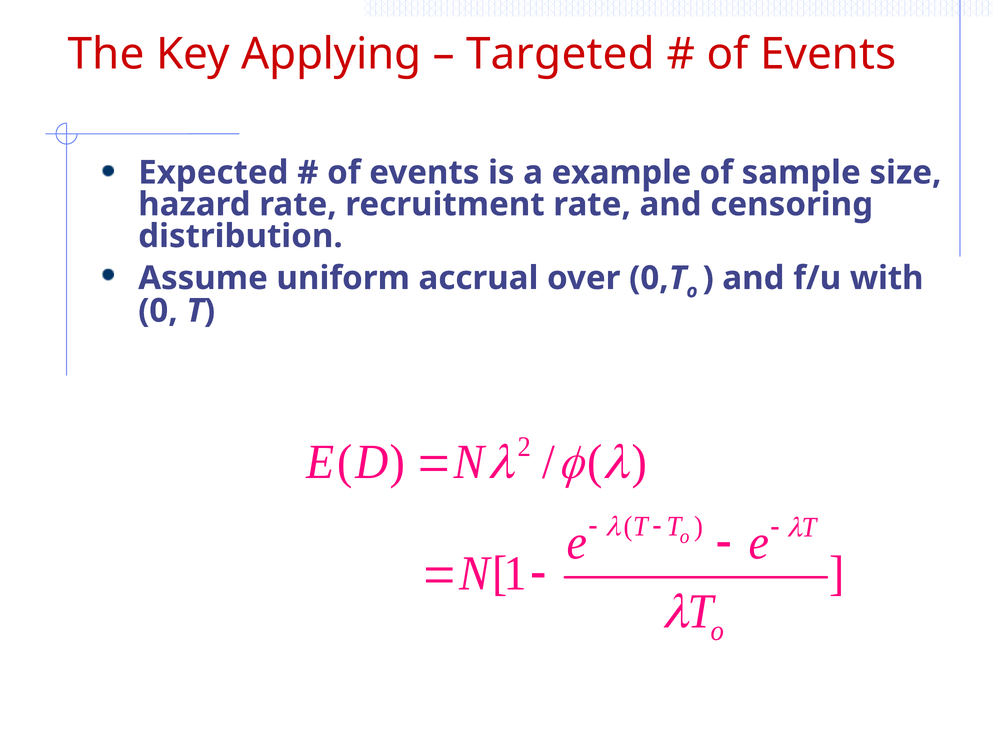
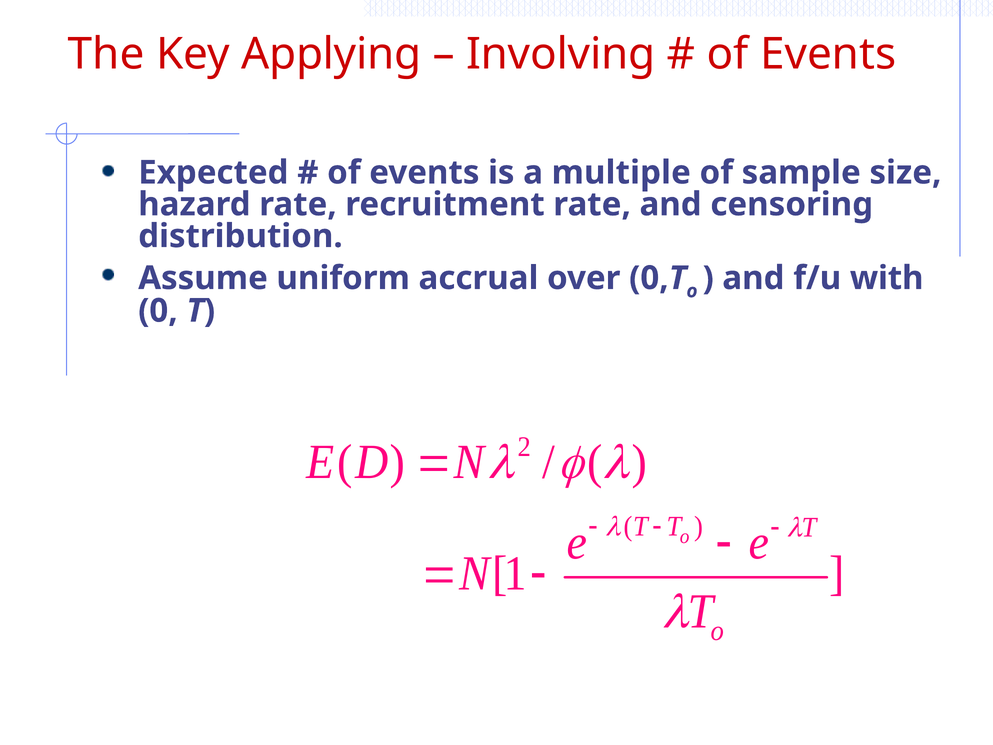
Targeted: Targeted -> Involving
example: example -> multiple
